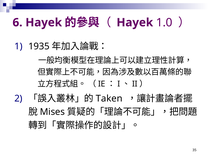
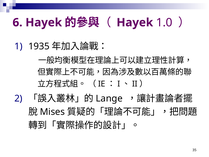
Taken: Taken -> Lange
